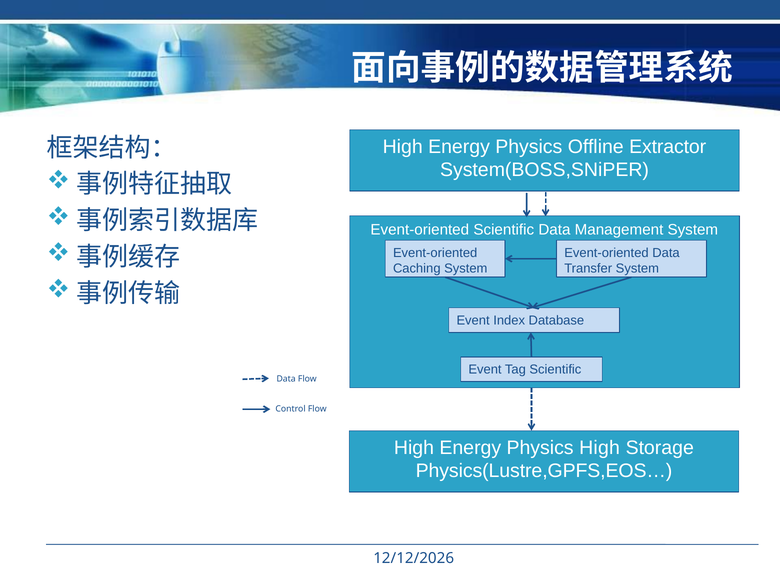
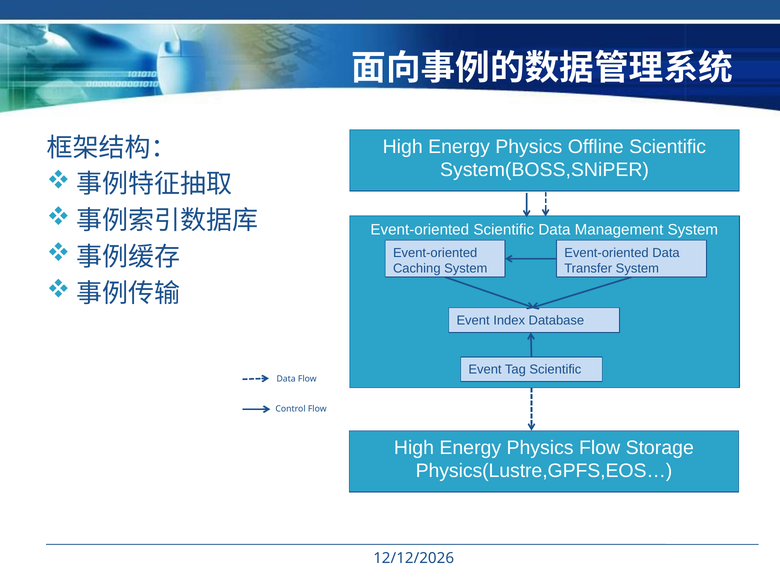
Offline Extractor: Extractor -> Scientific
Physics High: High -> Flow
